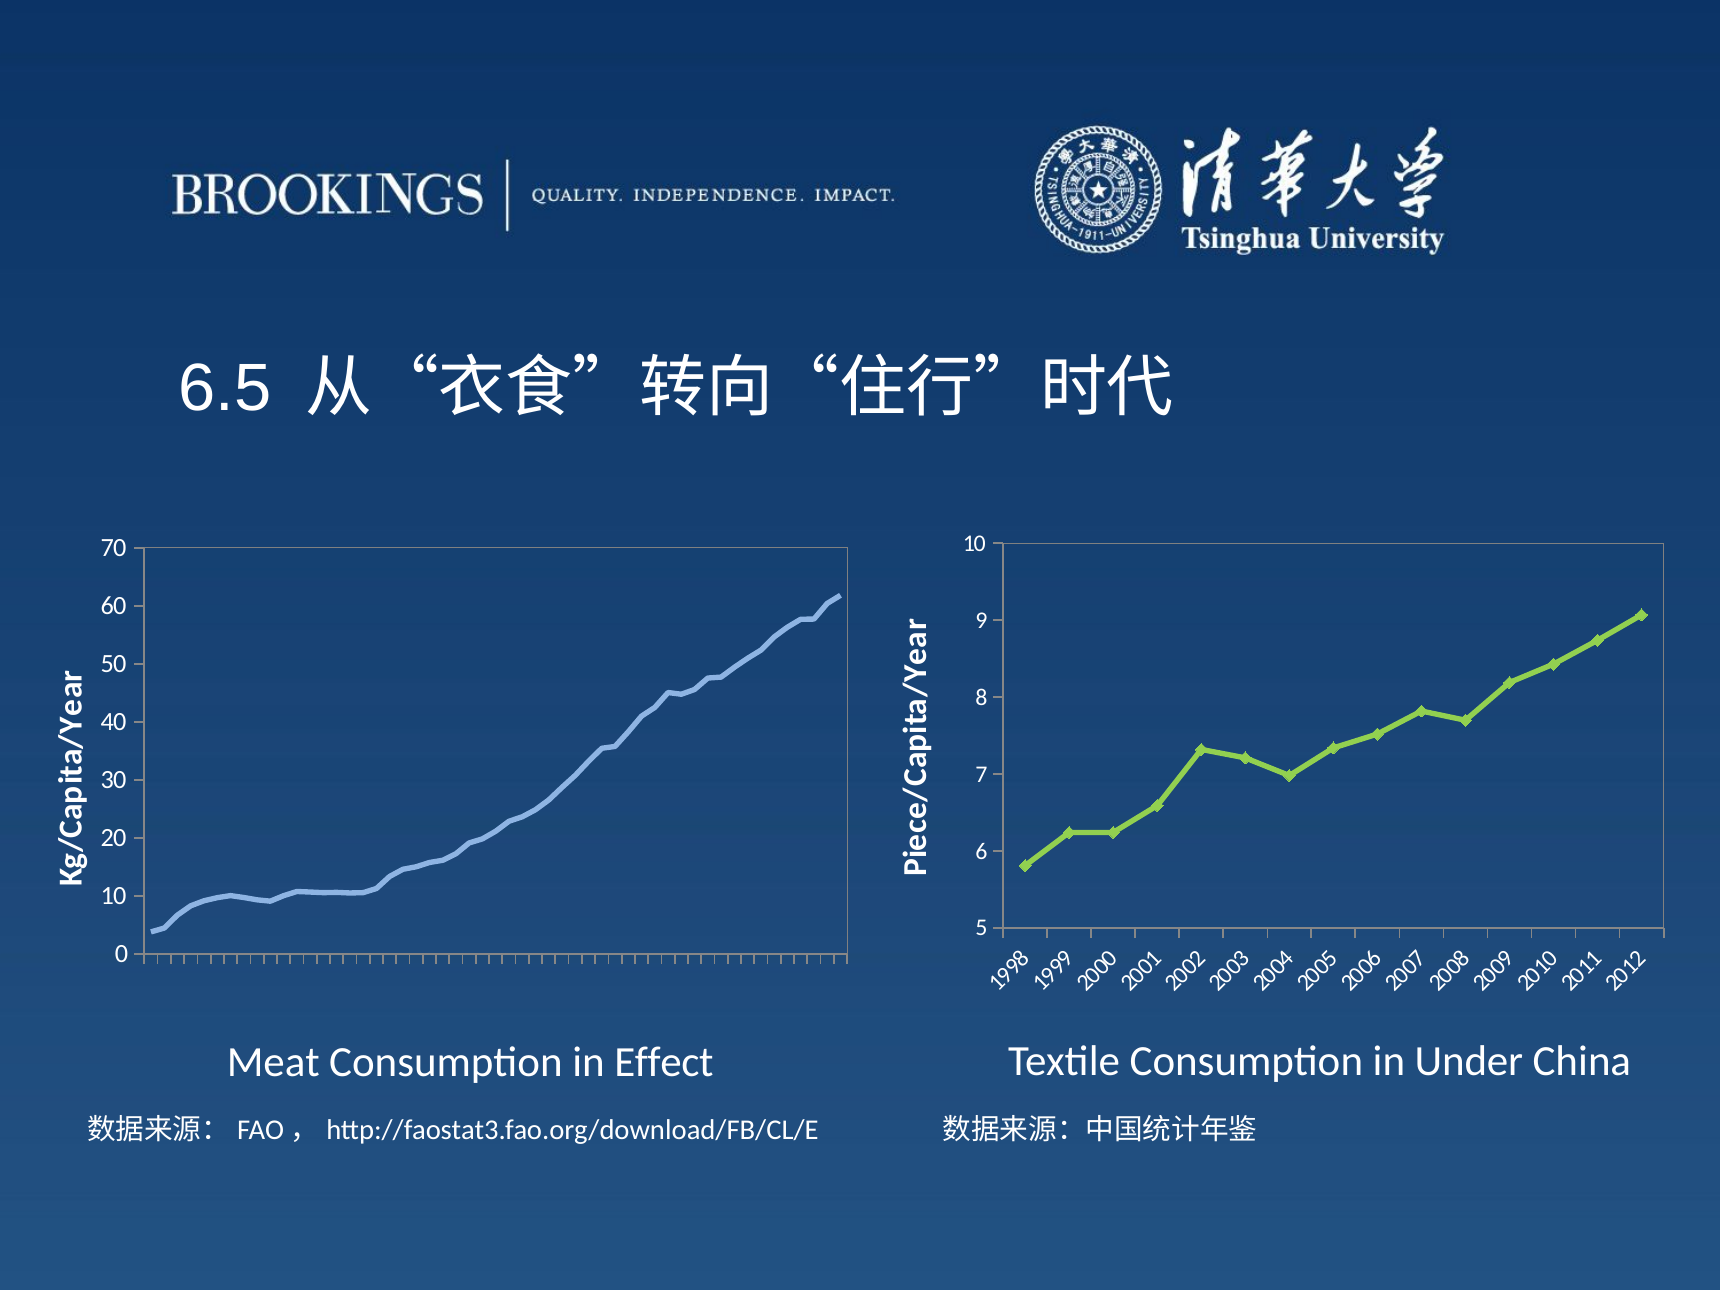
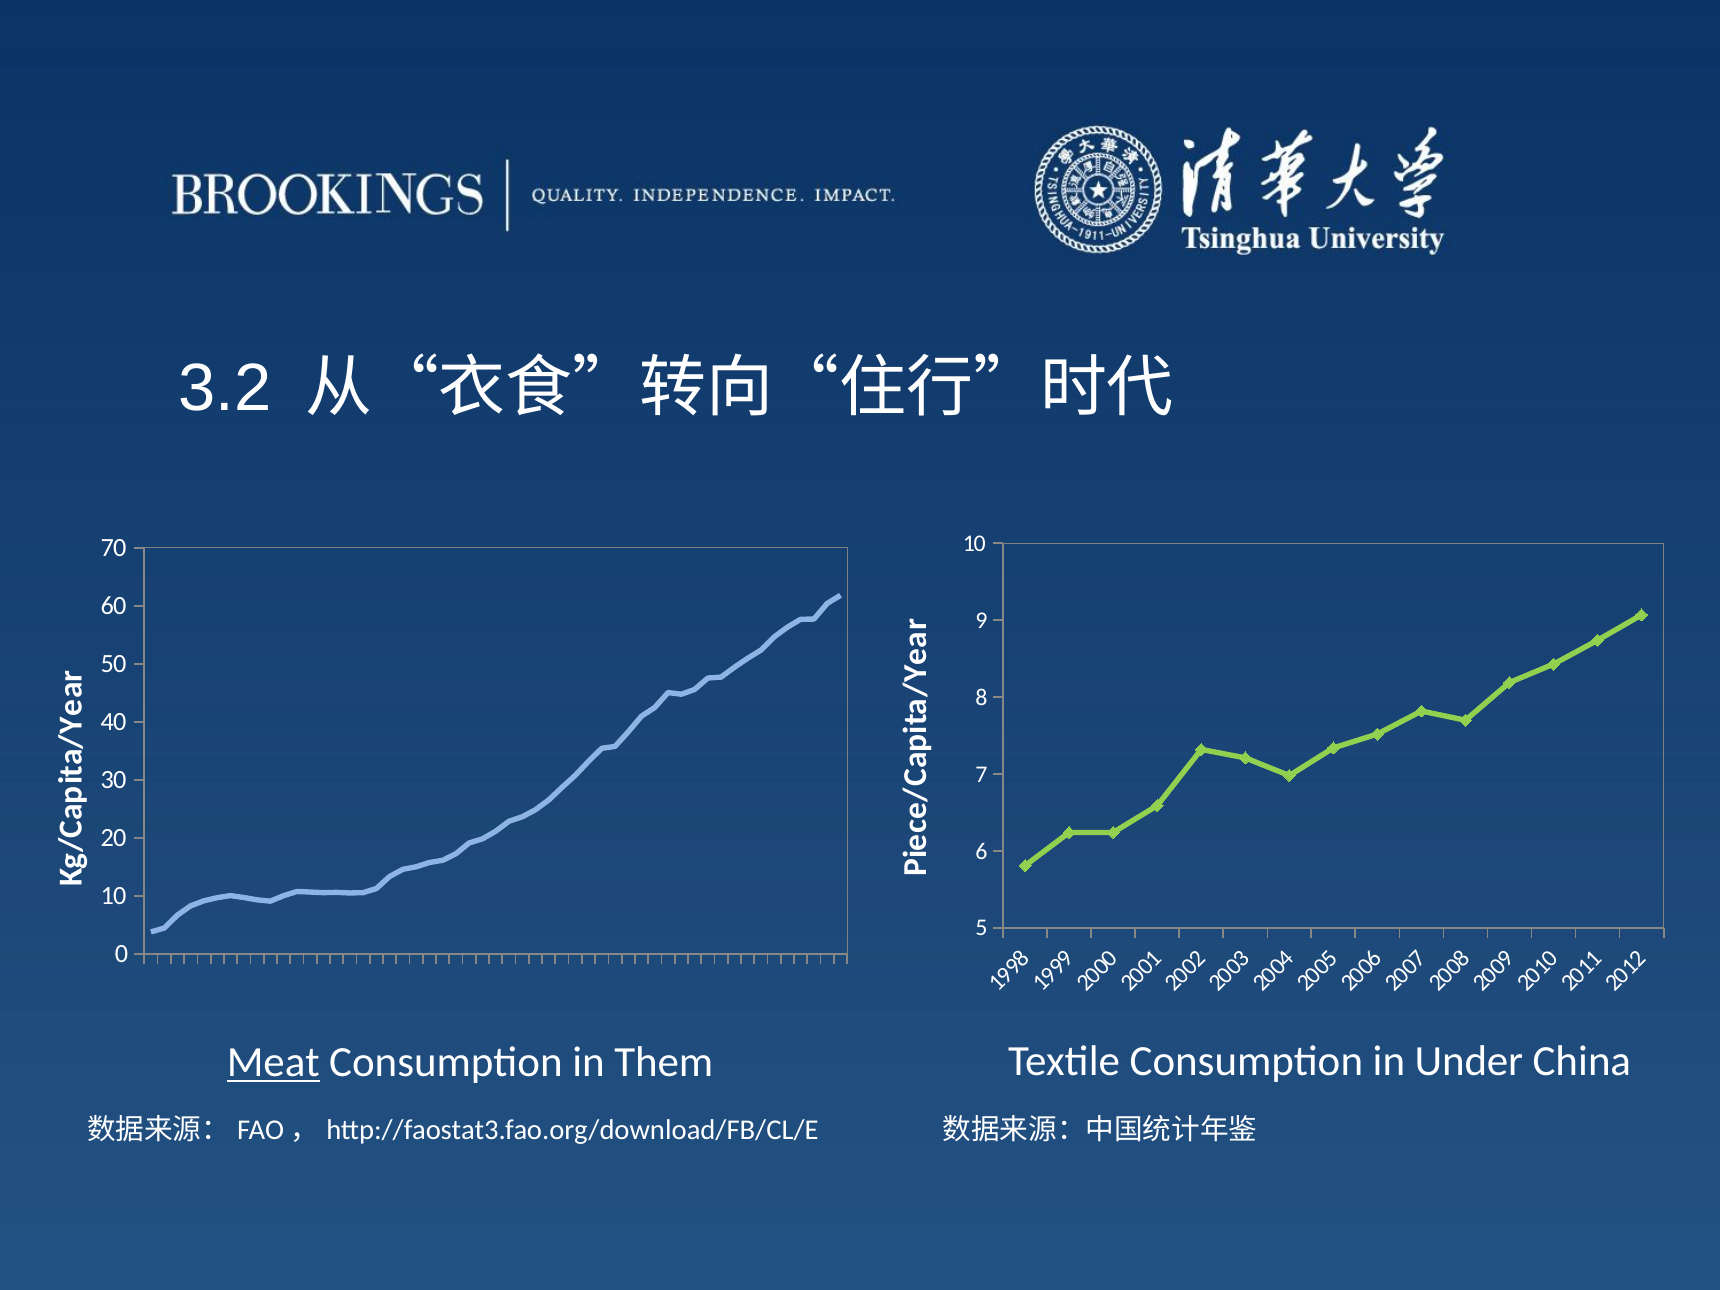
6.5: 6.5 -> 3.2
Meat underline: none -> present
Effect: Effect -> Them
